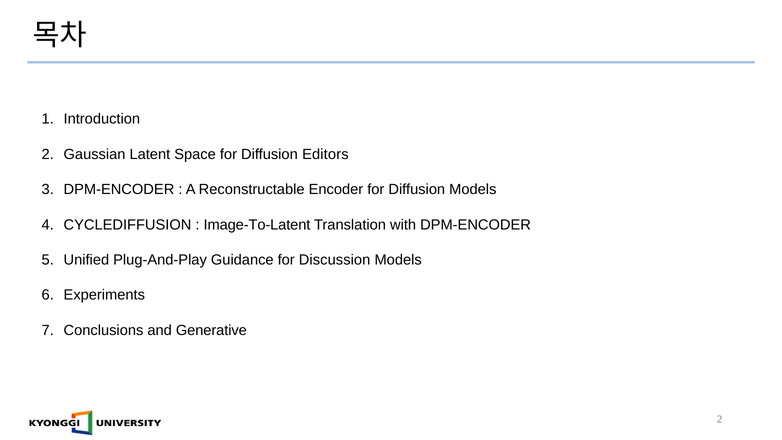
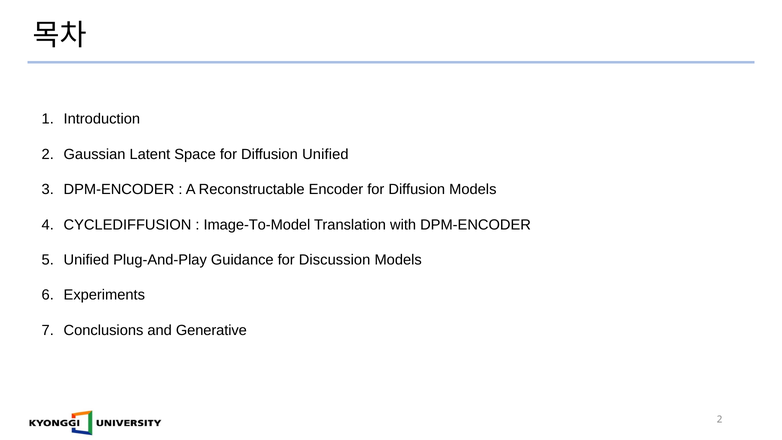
Diffusion Editors: Editors -> Unified
Image-To-Latent: Image-To-Latent -> Image-To-Model
